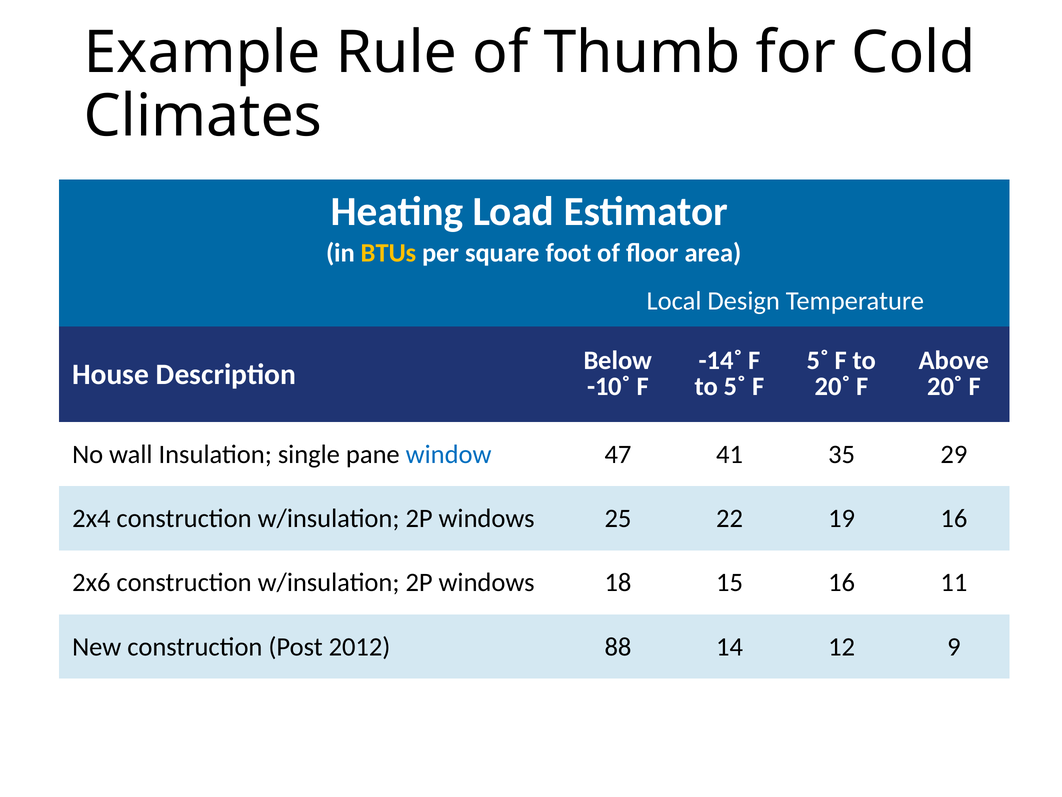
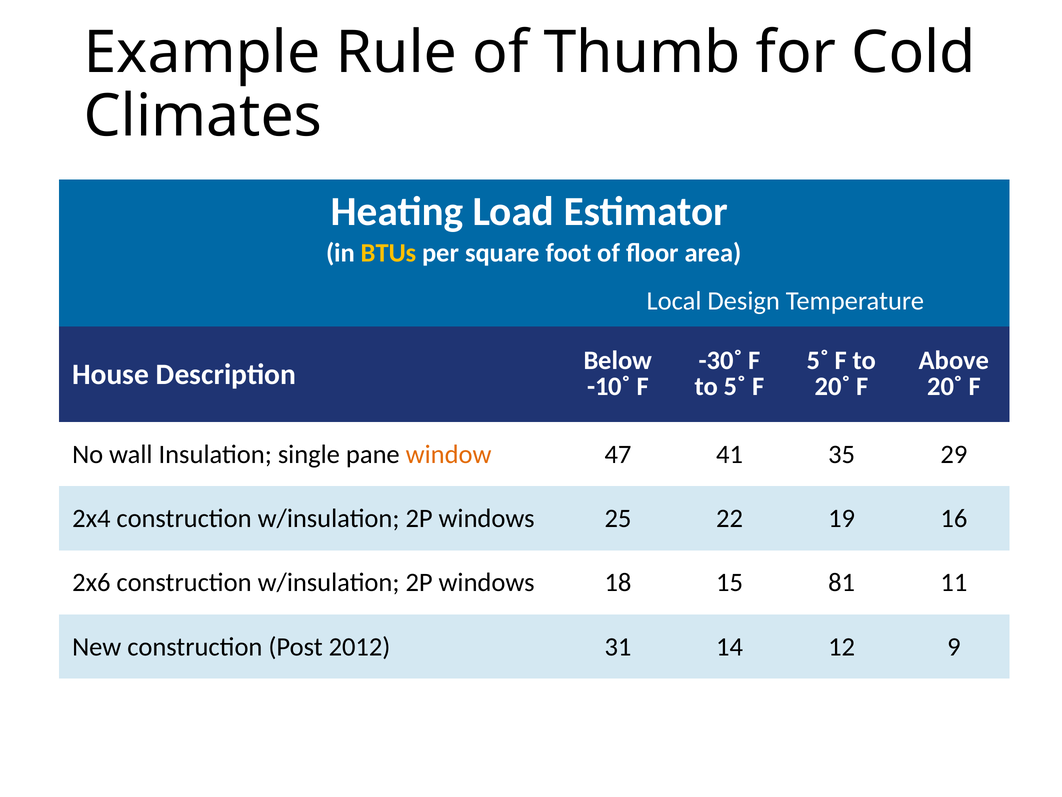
-14˚: -14˚ -> -30˚
window colour: blue -> orange
15 16: 16 -> 81
88: 88 -> 31
